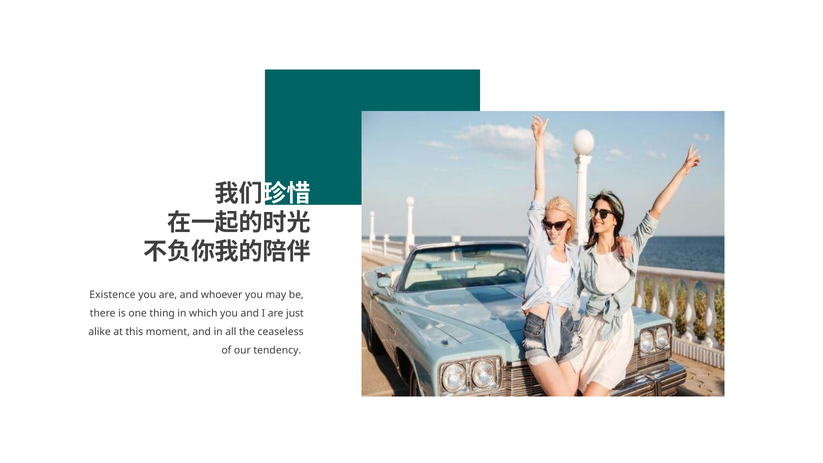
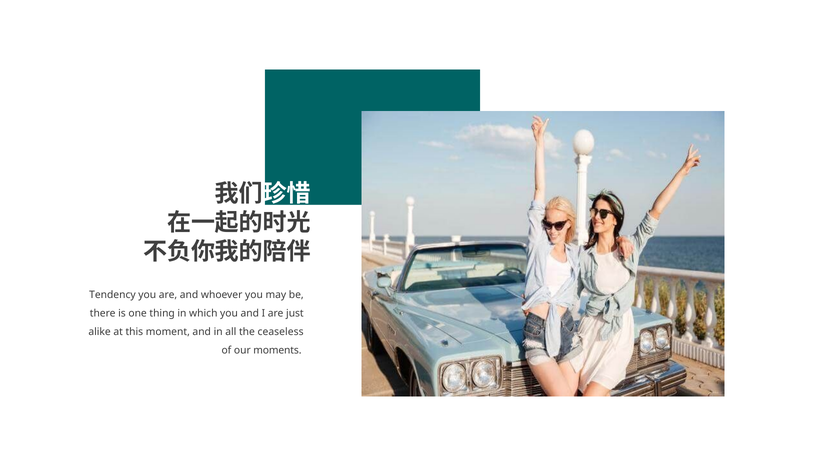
Existence: Existence -> Tendency
tendency: tendency -> moments
